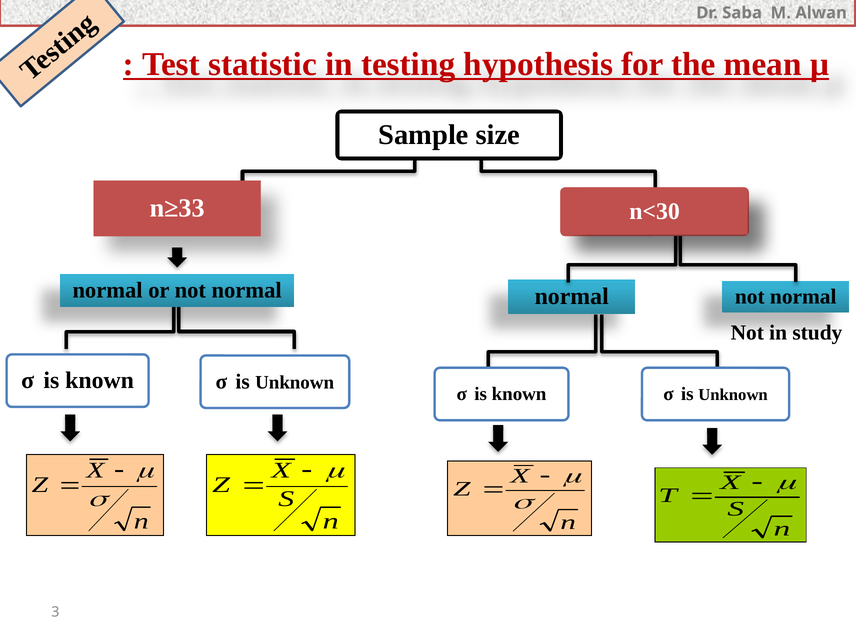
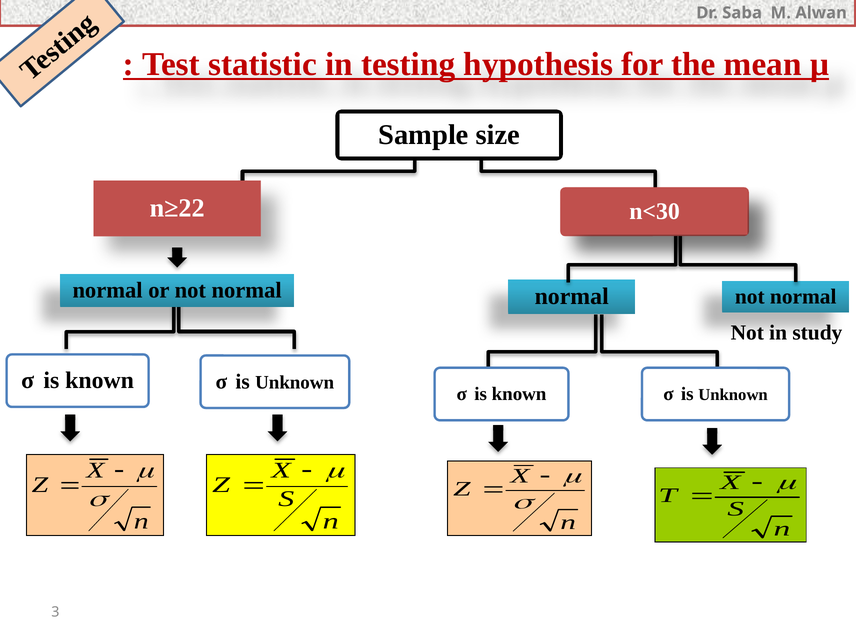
n≥33: n≥33 -> n≥22
